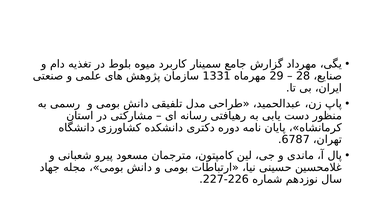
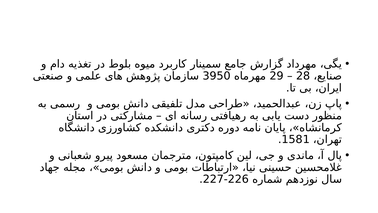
1331: 1331 -> 3950
6787: 6787 -> 1581
